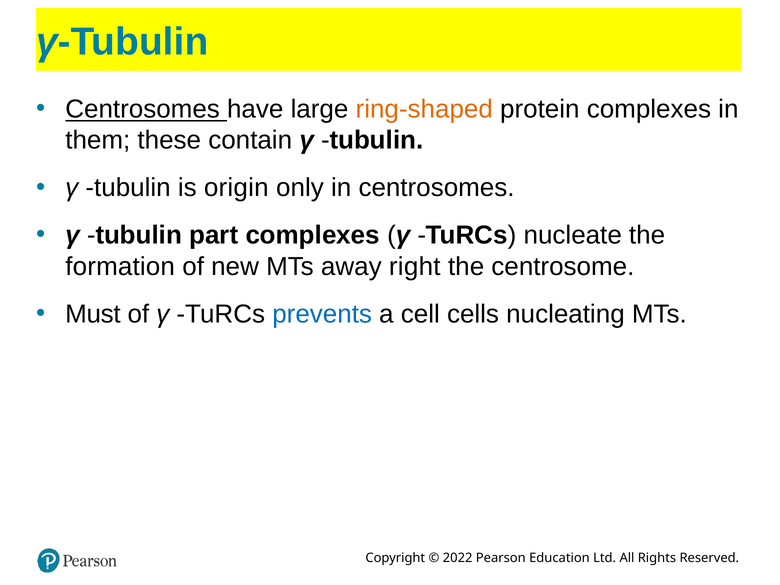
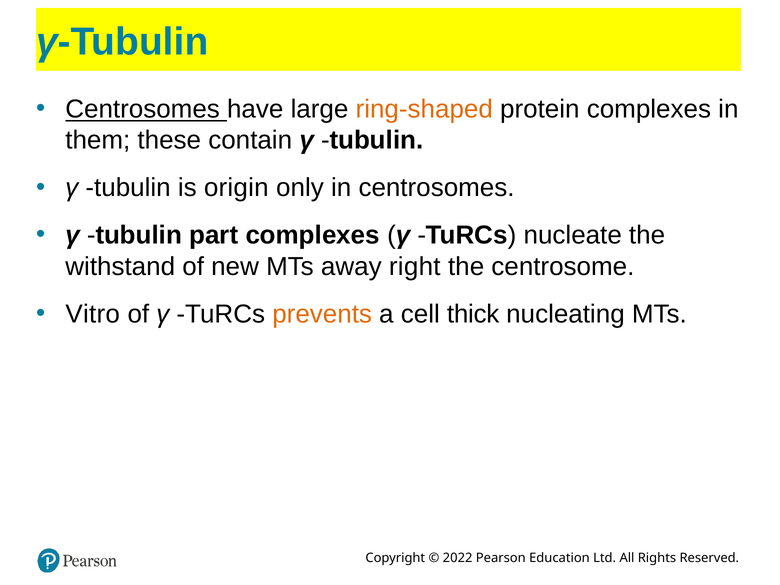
formation: formation -> withstand
Must: Must -> Vitro
prevents colour: blue -> orange
cells: cells -> thick
